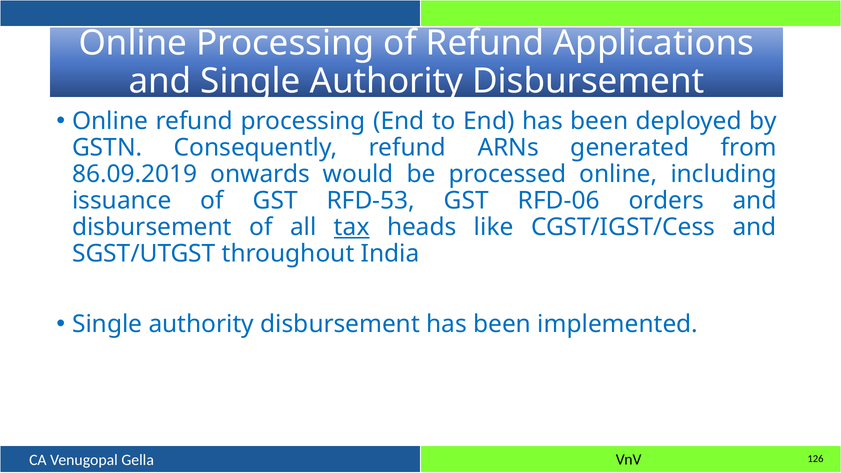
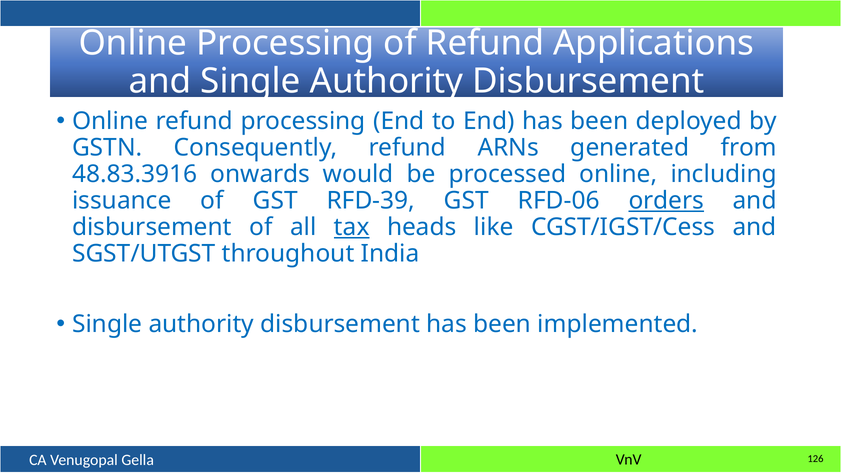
86.09.2019: 86.09.2019 -> 48.83.3916
RFD-53: RFD-53 -> RFD-39
orders underline: none -> present
